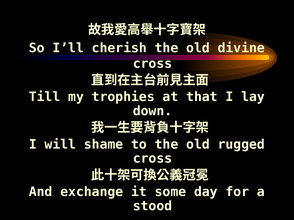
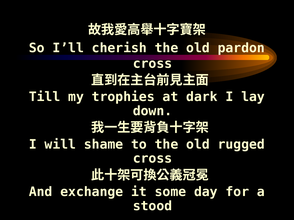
divine: divine -> pardon
that: that -> dark
